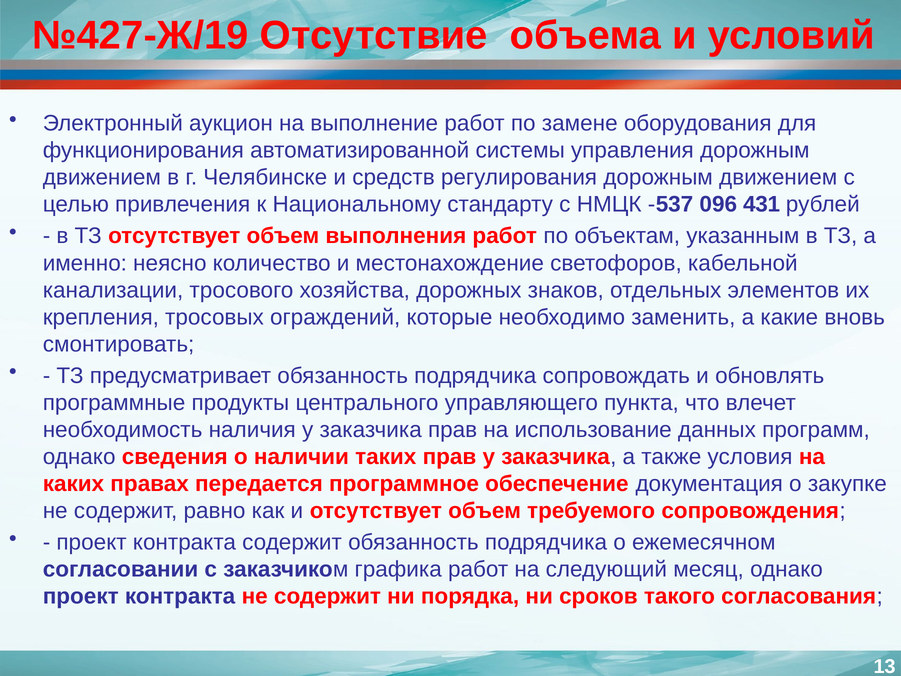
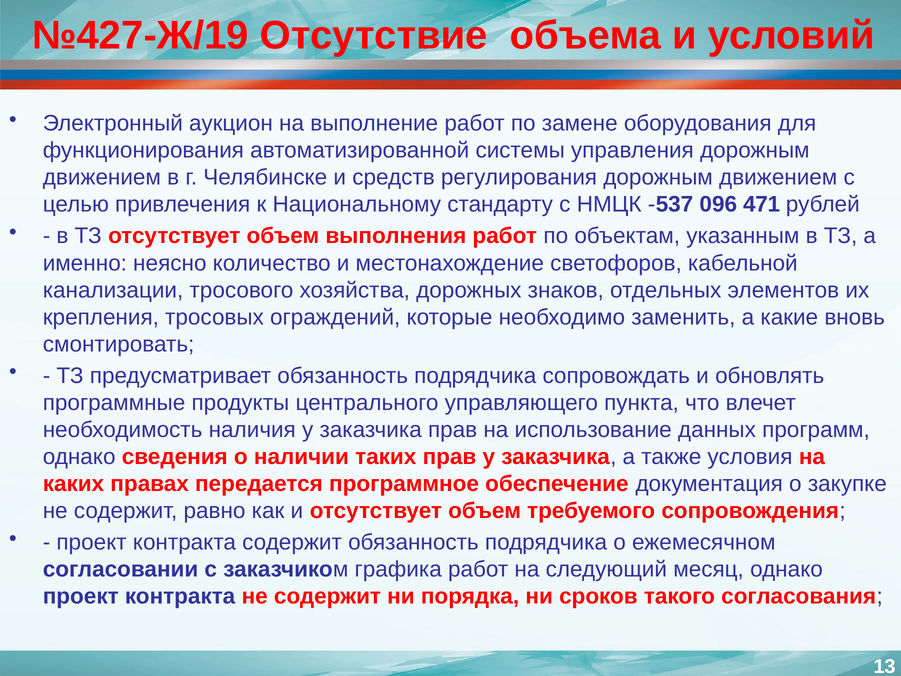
431: 431 -> 471
